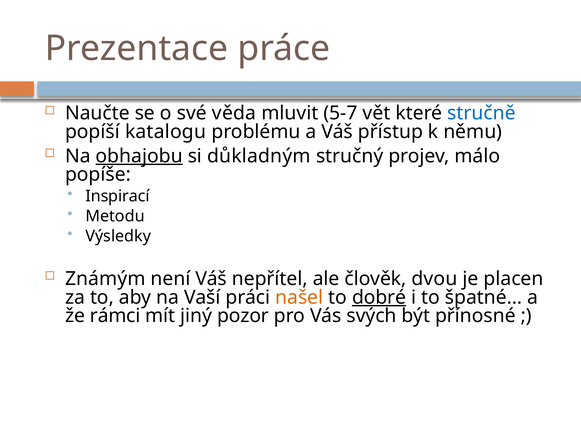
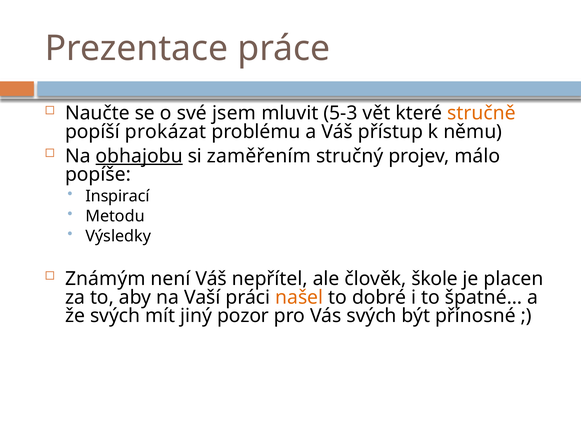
věda: věda -> jsem
5-7: 5-7 -> 5-3
stručně colour: blue -> orange
katalogu: katalogu -> prokázat
důkladným: důkladným -> zaměřením
dvou: dvou -> škole
dobré underline: present -> none
že rámci: rámci -> svých
